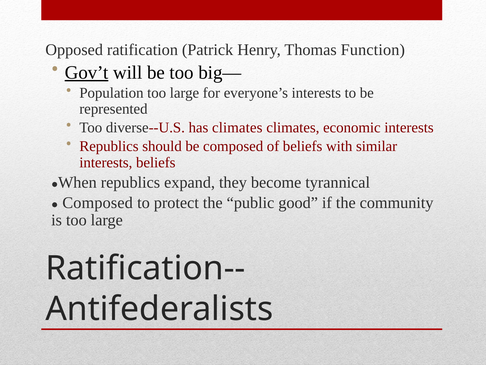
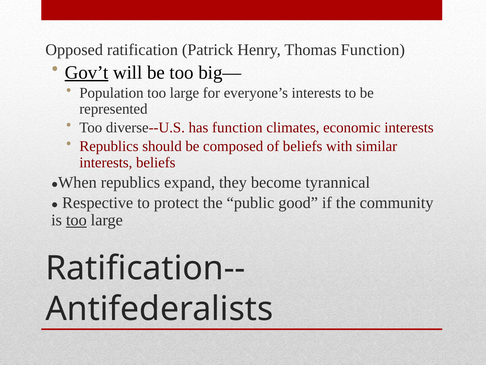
has climates: climates -> function
Composed at (98, 202): Composed -> Respective
too at (76, 220) underline: none -> present
